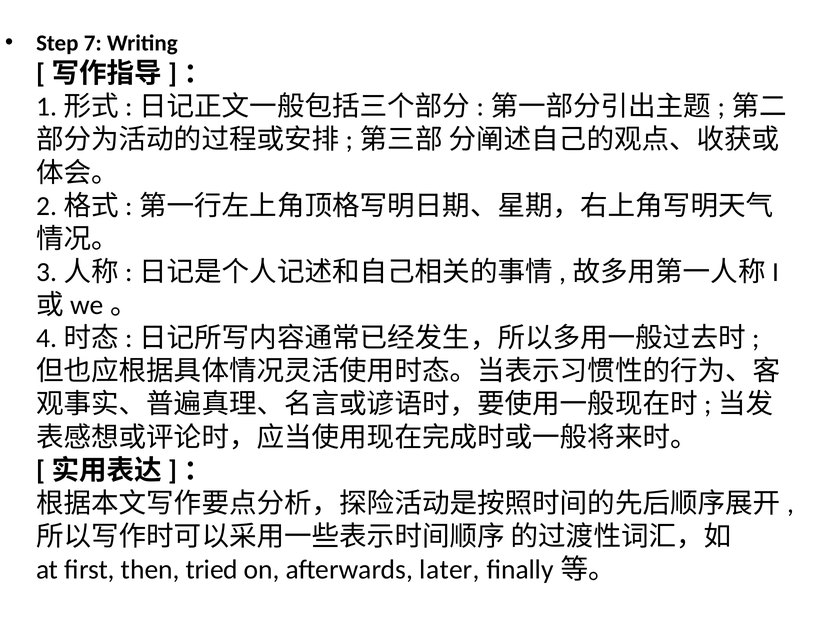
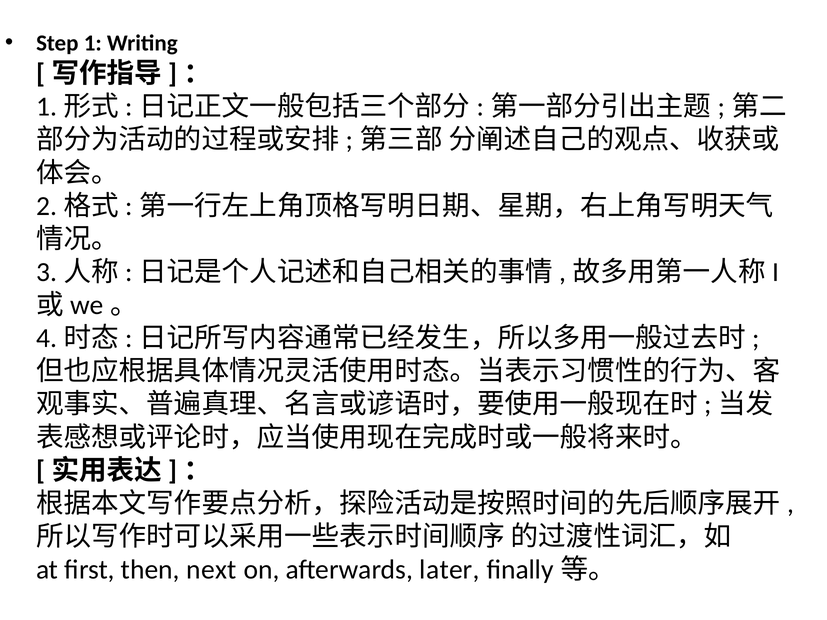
7: 7 -> 1
tried: tried -> next
